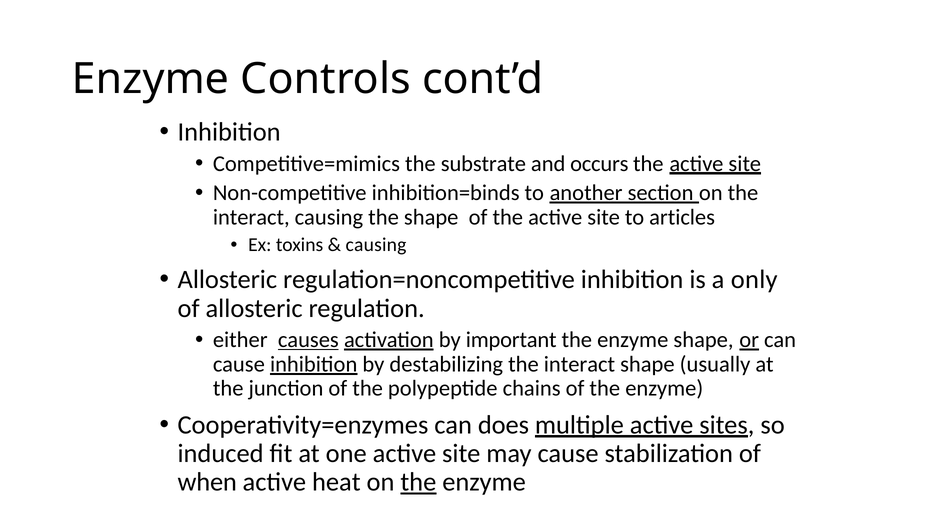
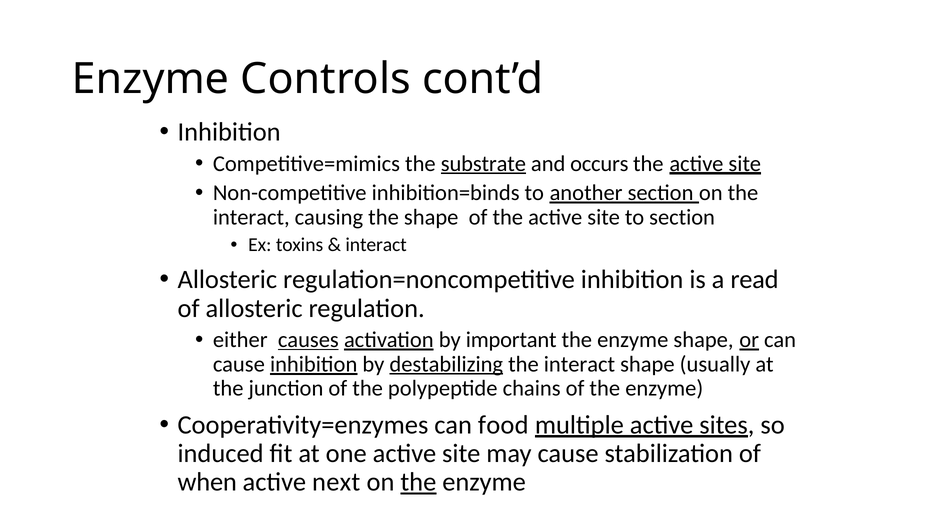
substrate underline: none -> present
to articles: articles -> section
causing at (376, 245): causing -> interact
only: only -> read
destabilizing underline: none -> present
does: does -> food
heat: heat -> next
